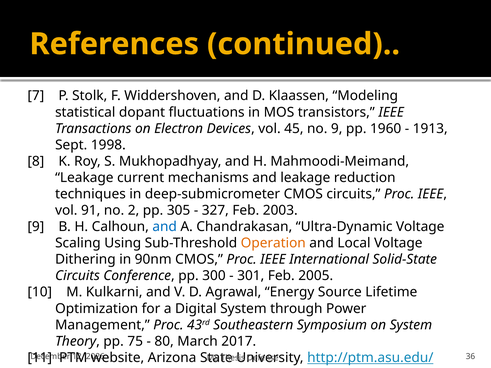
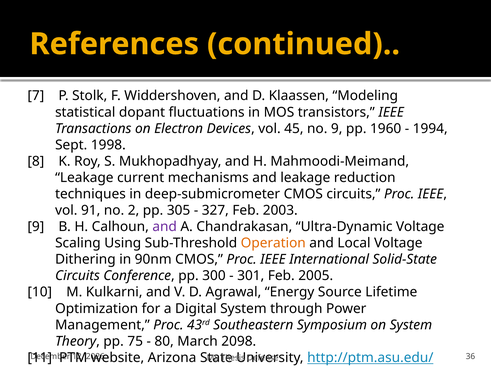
1913: 1913 -> 1994
and at (165, 227) colour: blue -> purple
2017: 2017 -> 2098
